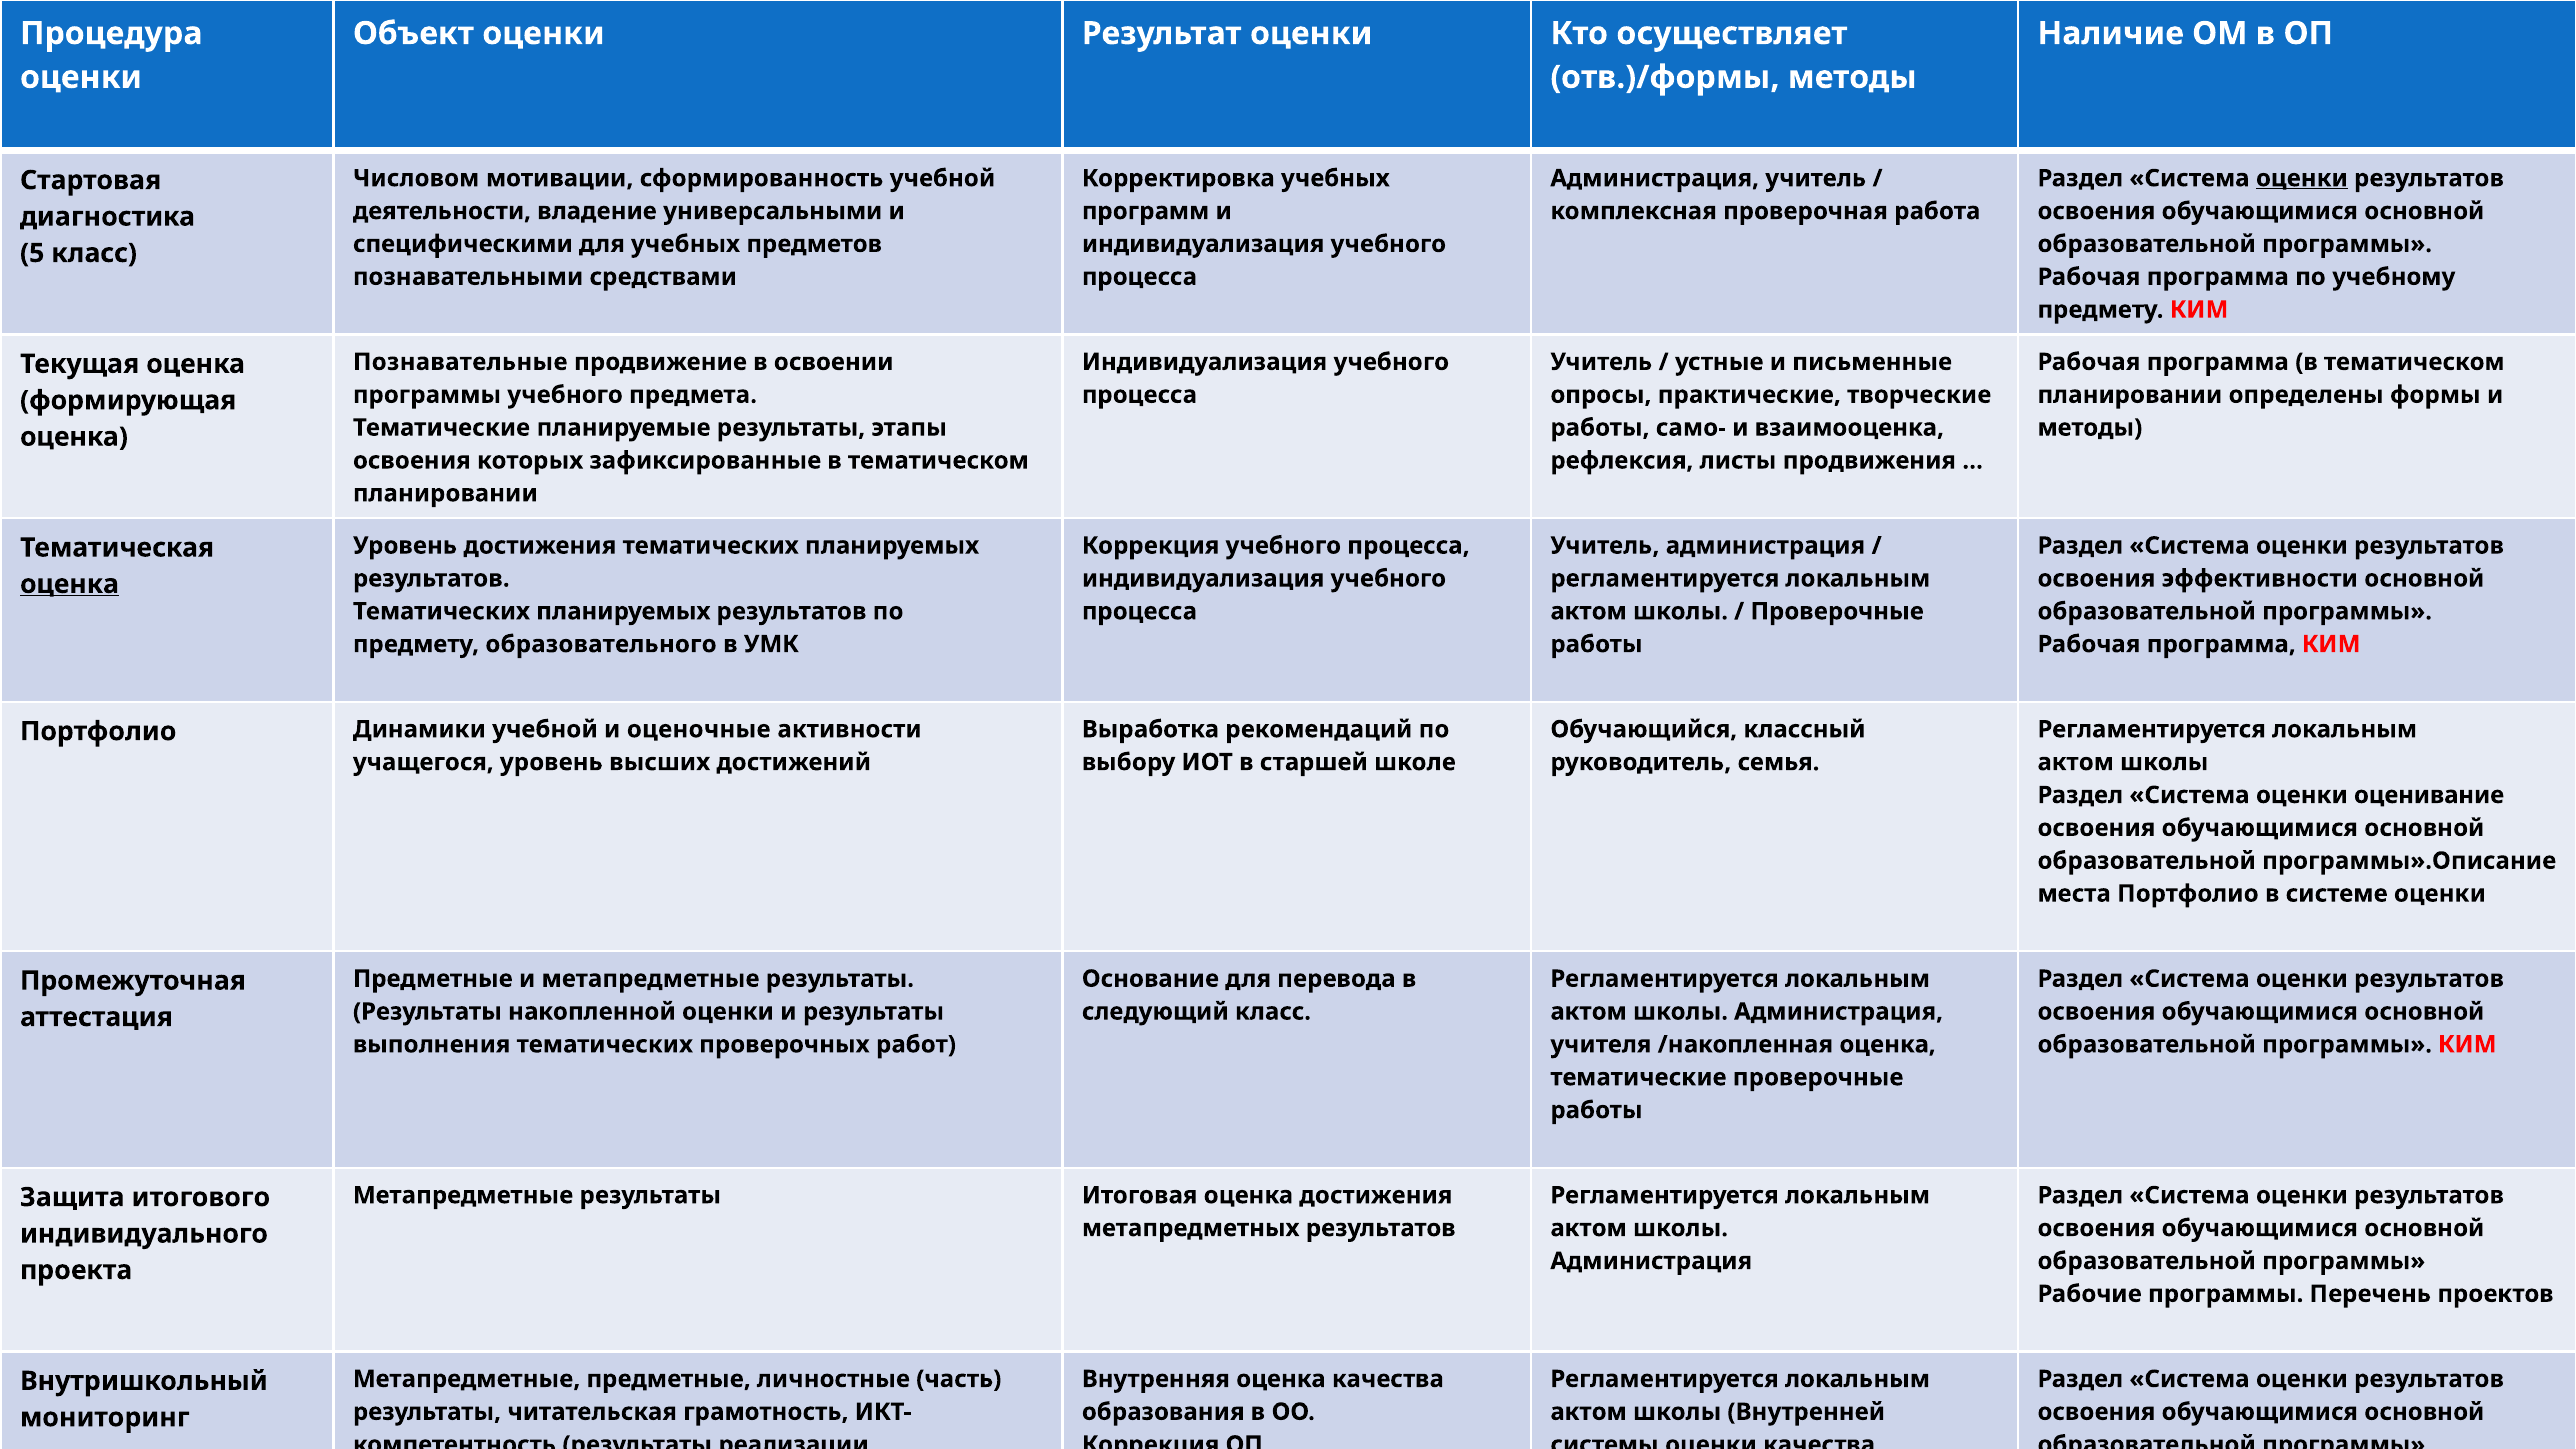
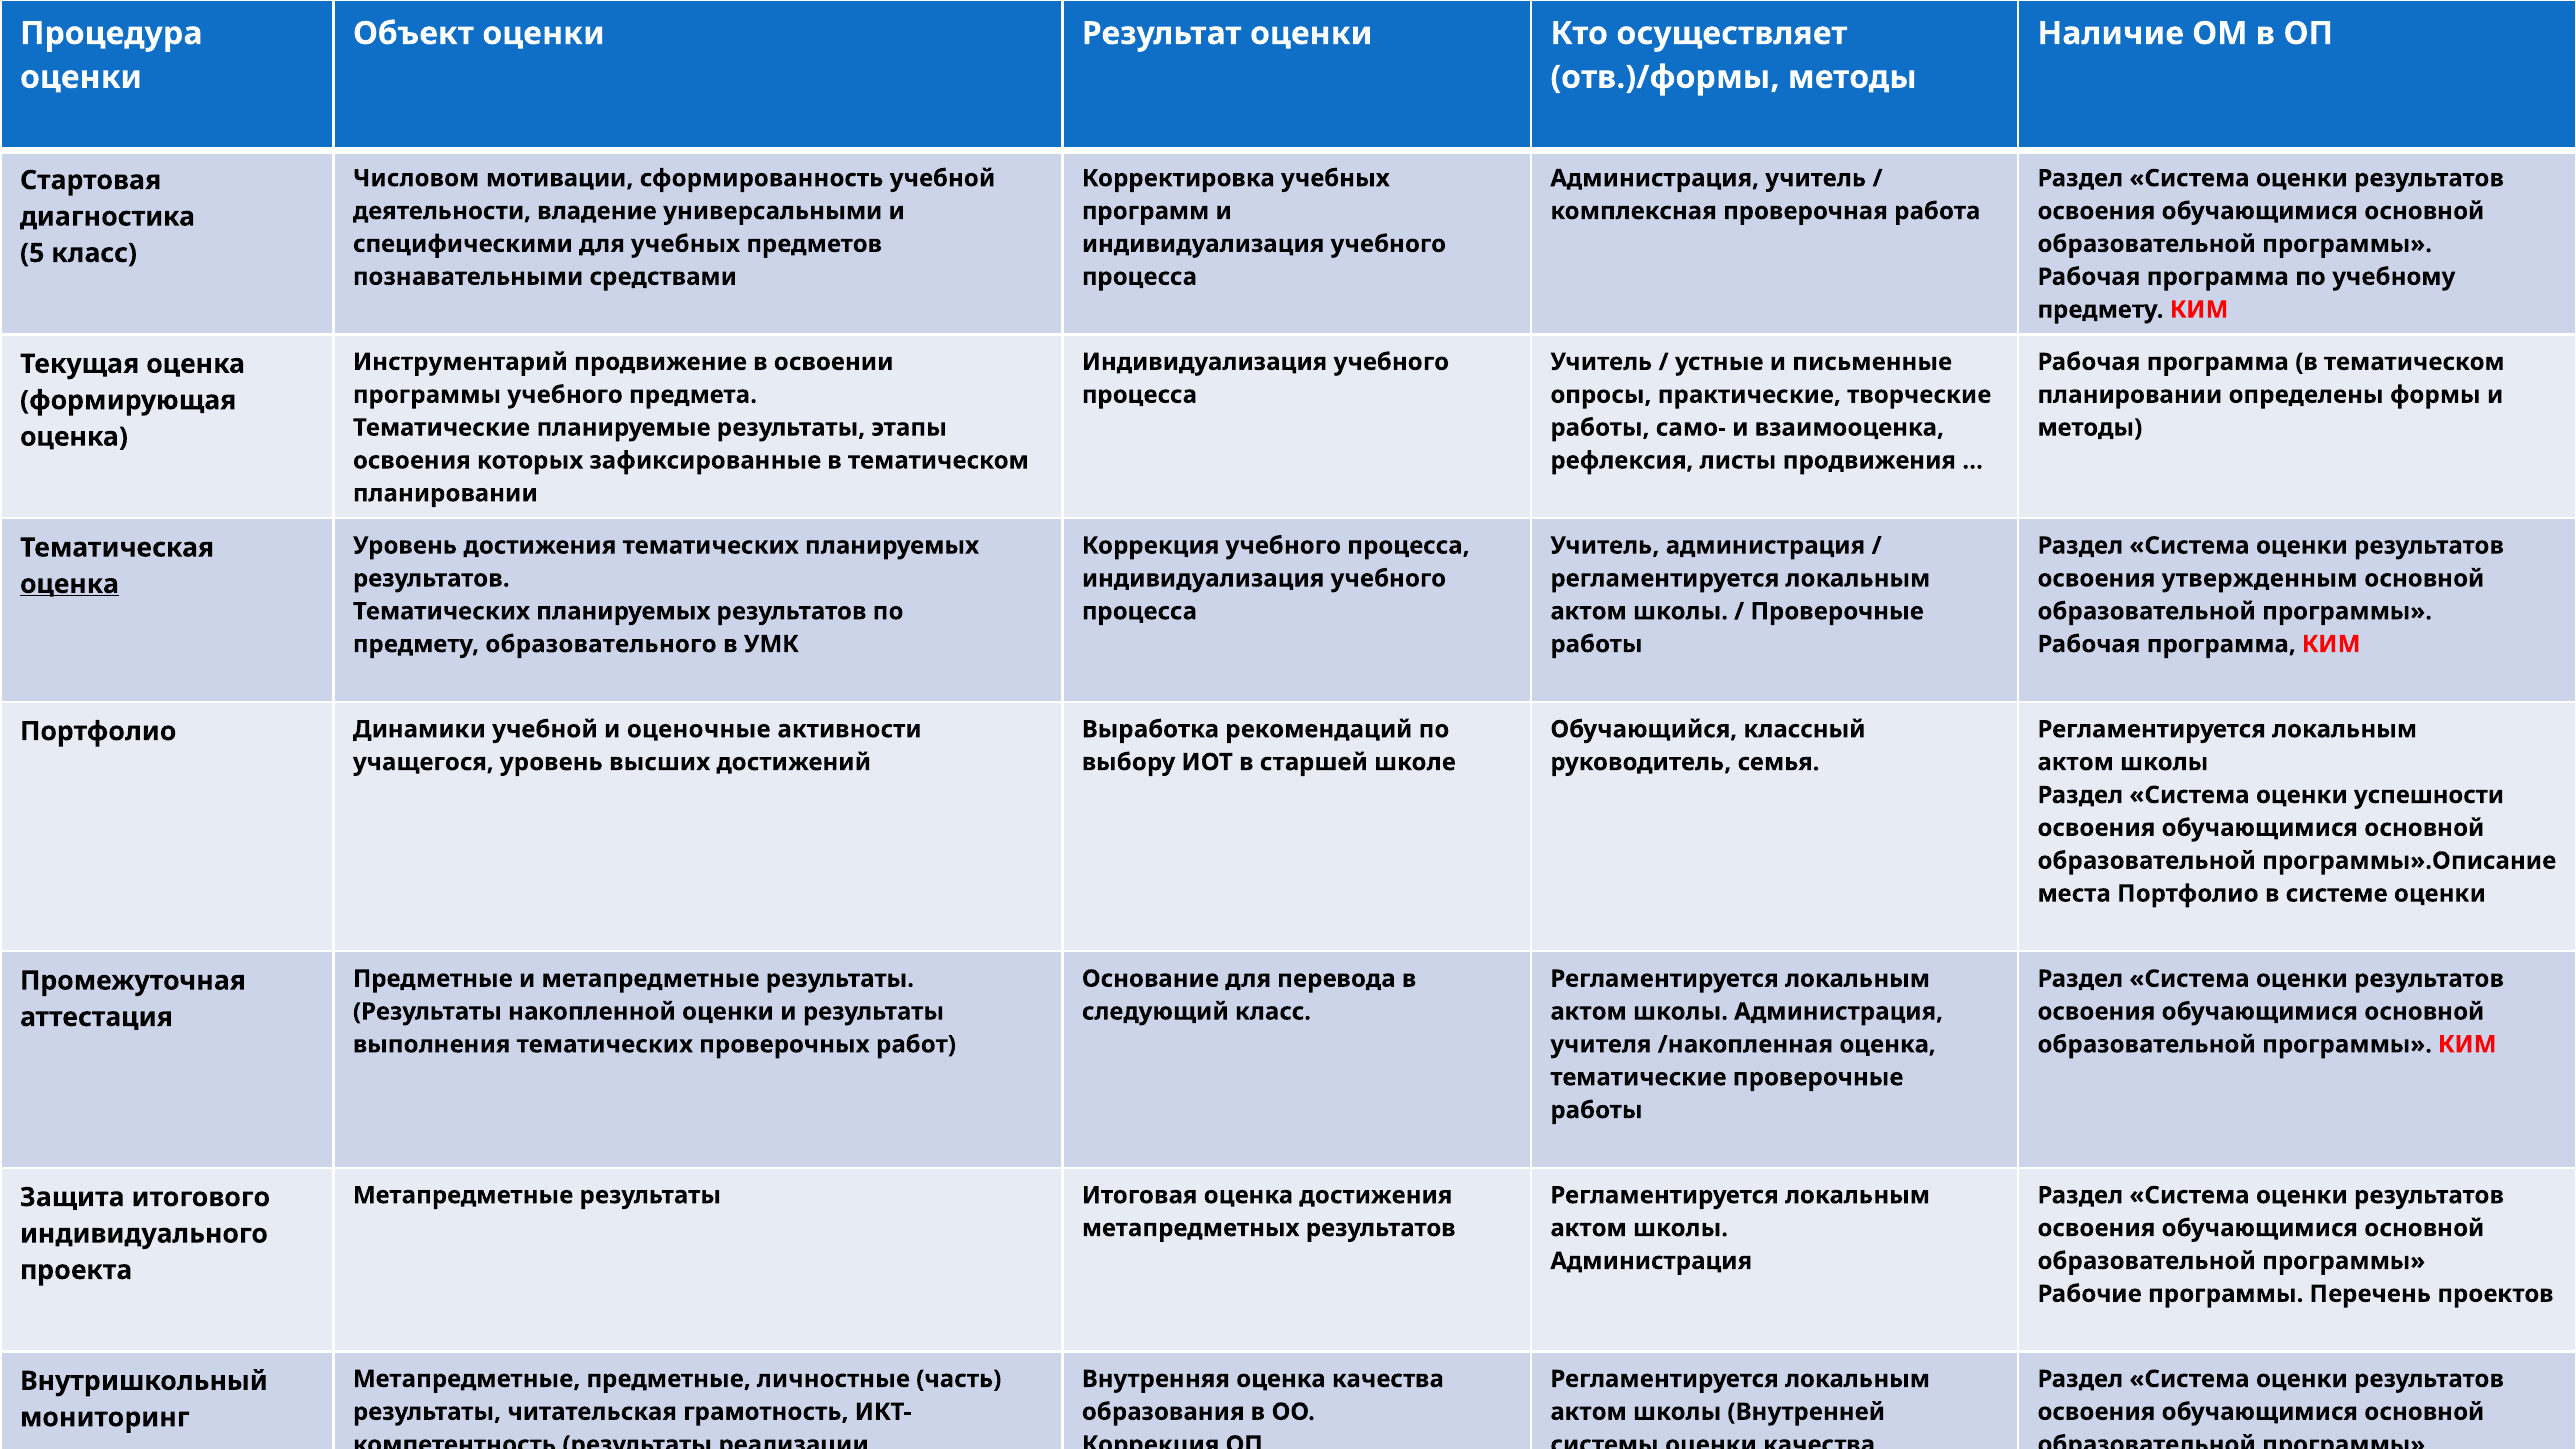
оценки at (2302, 178) underline: present -> none
Познавательные: Познавательные -> Инструментарий
эффективности: эффективности -> утвержденным
оценивание: оценивание -> успешности
